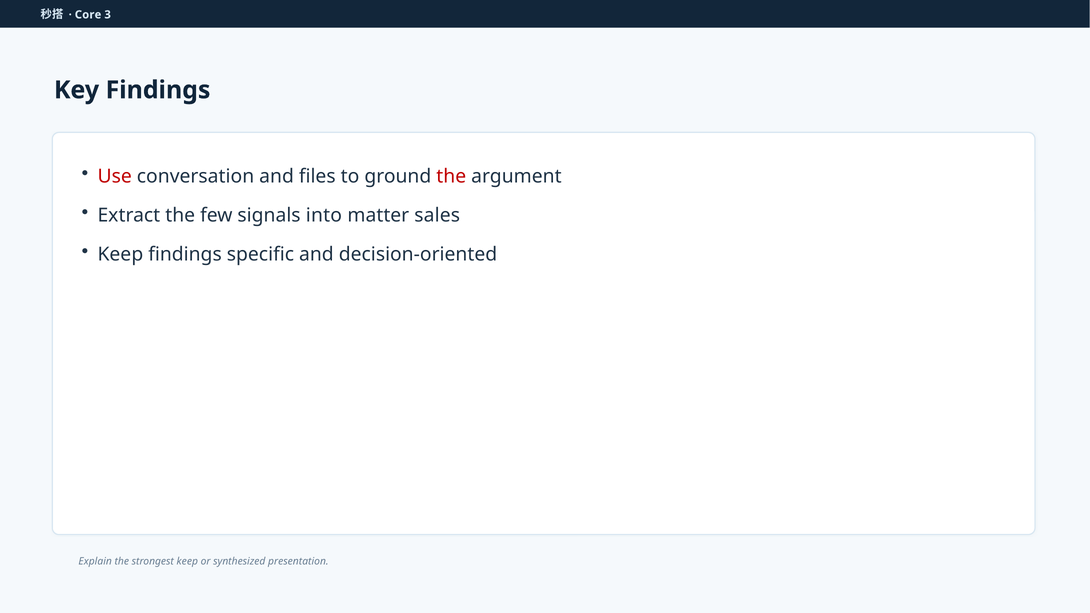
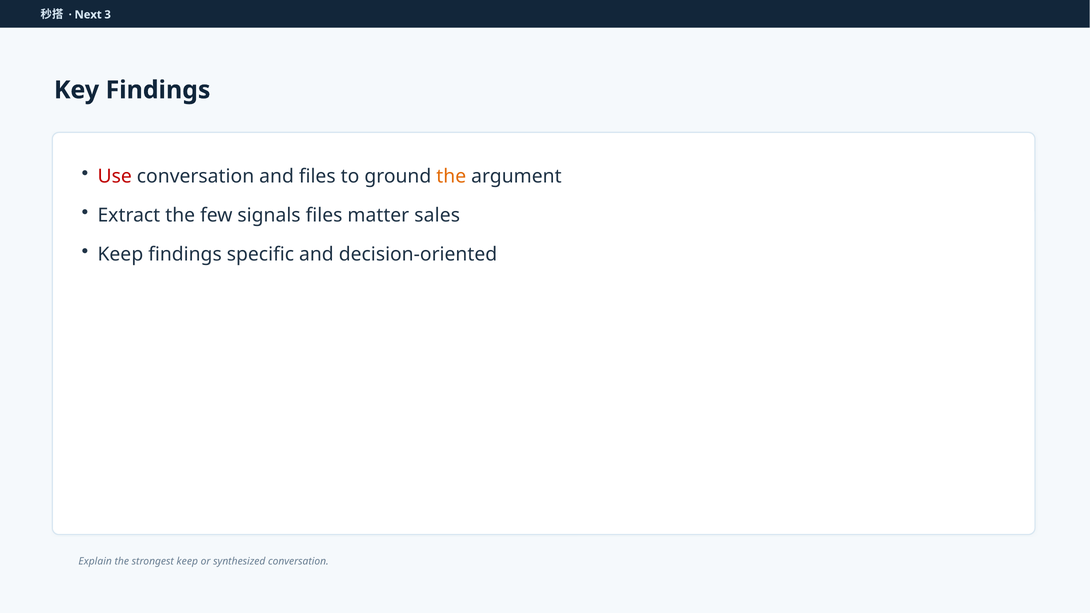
Core: Core -> Next
the at (451, 176) colour: red -> orange
signals into: into -> files
synthesized presentation: presentation -> conversation
